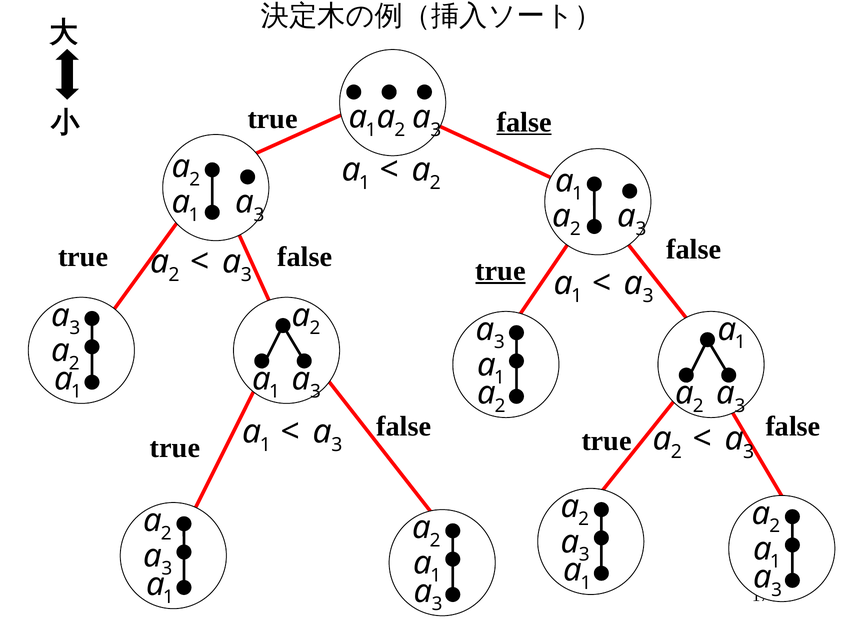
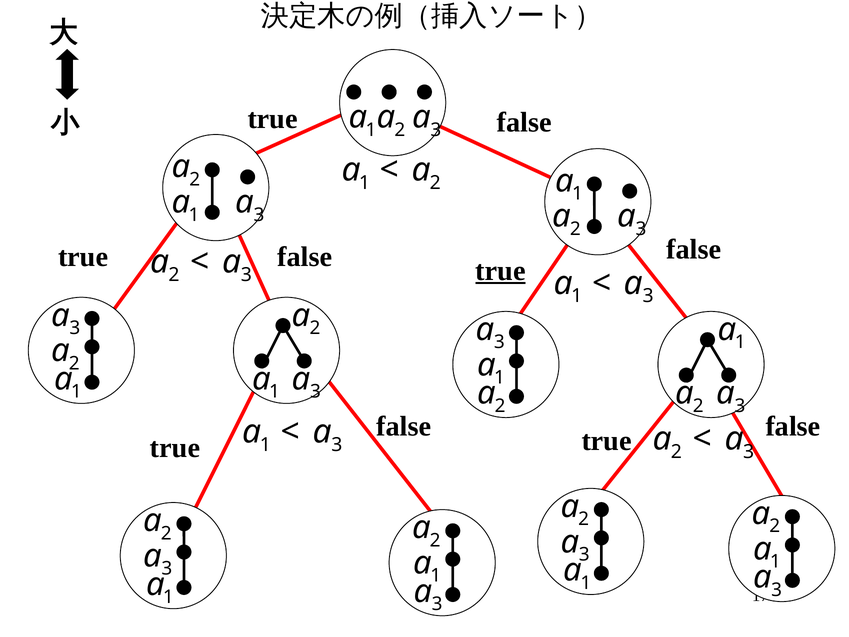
false at (524, 122) underline: present -> none
